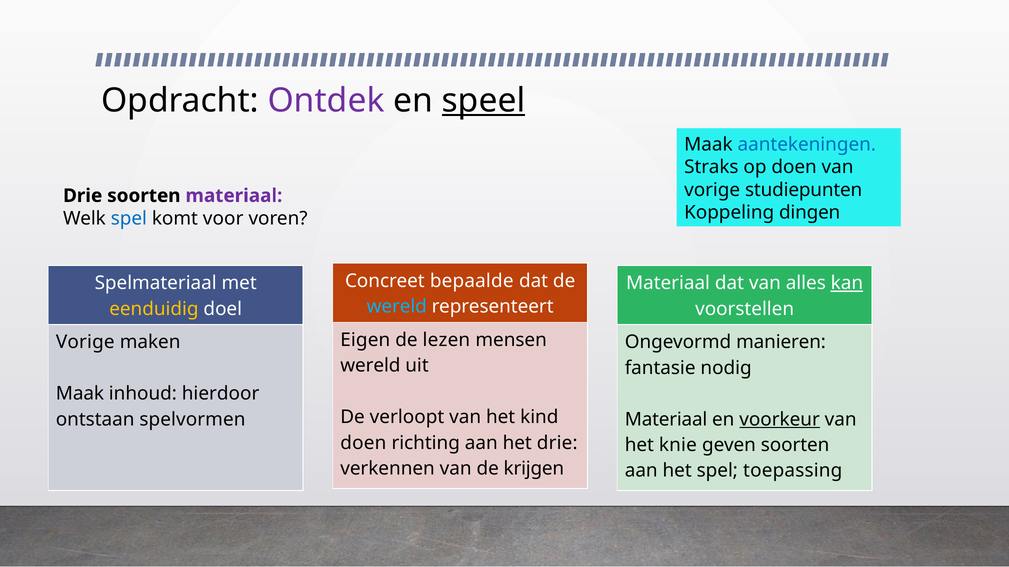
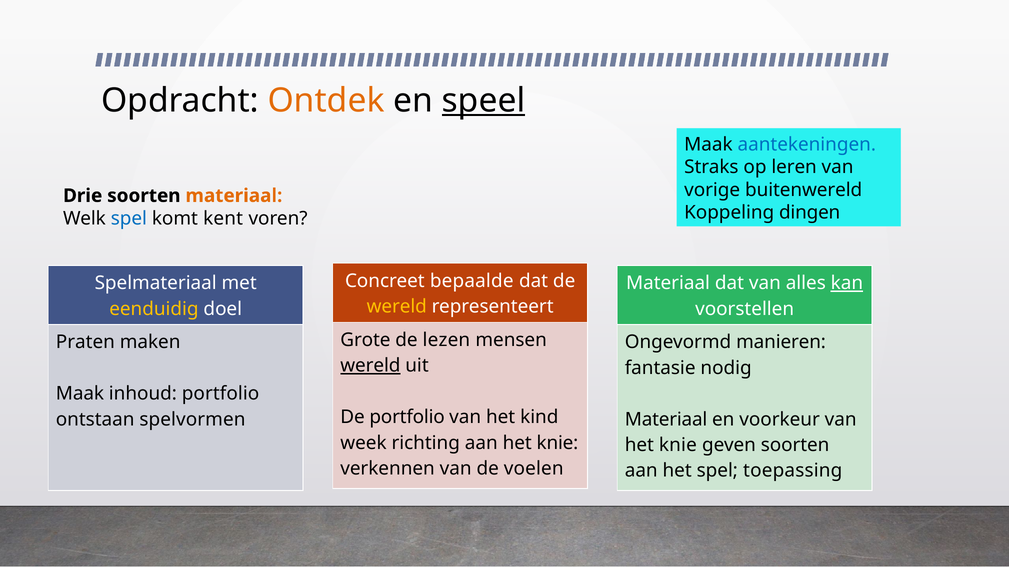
Ontdek colour: purple -> orange
op doen: doen -> leren
studiepunten: studiepunten -> buitenwereld
materiaal at (234, 196) colour: purple -> orange
voor: voor -> kent
wereld at (397, 307) colour: light blue -> yellow
Eigen: Eigen -> Grote
Vorige at (85, 342): Vorige -> Praten
wereld at (370, 366) underline: none -> present
inhoud hierdoor: hierdoor -> portfolio
De verloopt: verloopt -> portfolio
voorkeur underline: present -> none
doen at (363, 443): doen -> week
aan het drie: drie -> knie
krijgen: krijgen -> voelen
